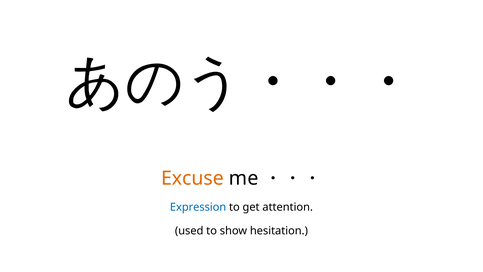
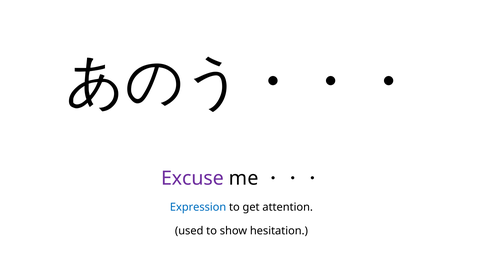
Excuse colour: orange -> purple
